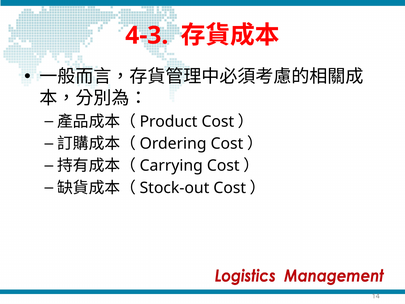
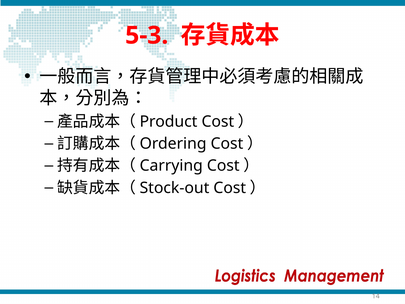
4-3: 4-3 -> 5-3
